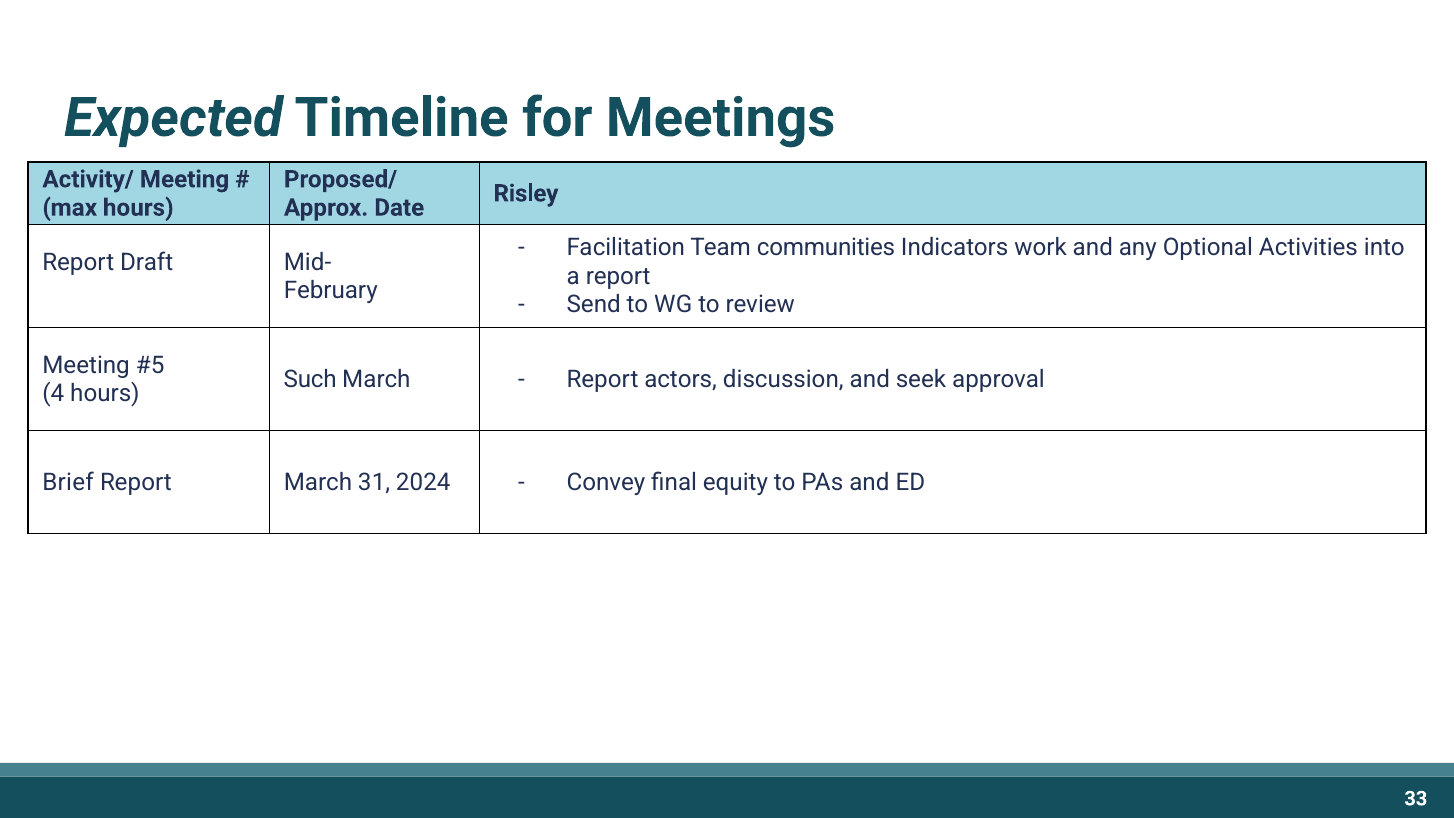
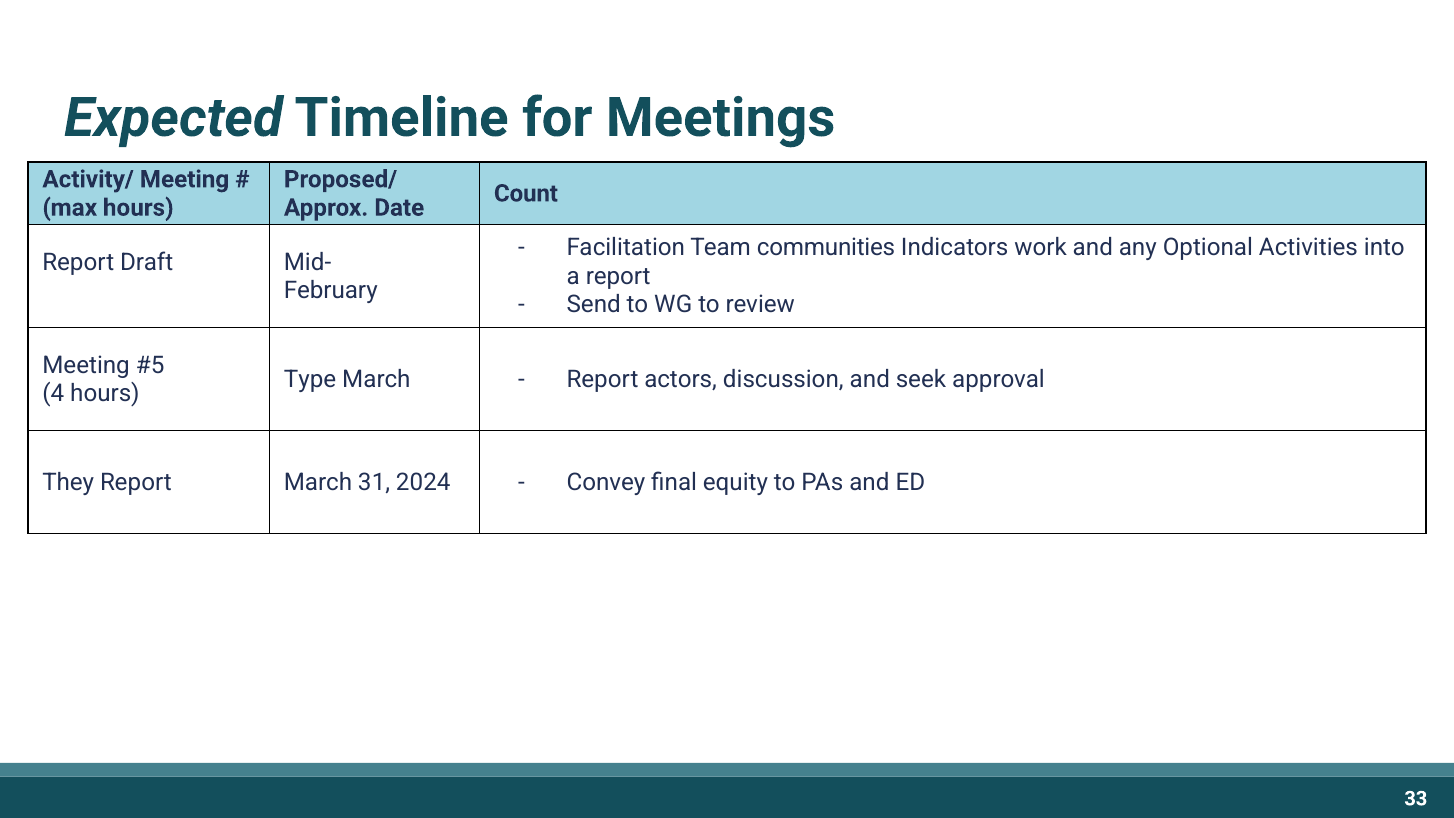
Risley: Risley -> Count
Such: Such -> Type
Brief: Brief -> They
